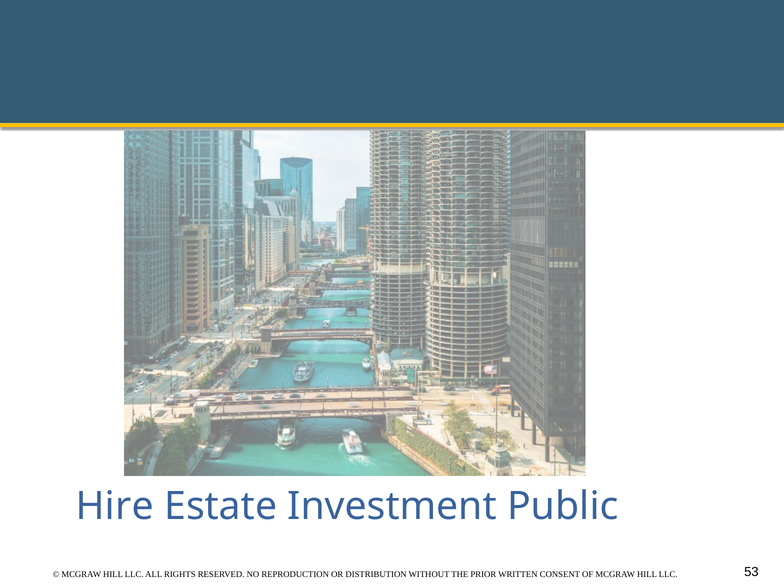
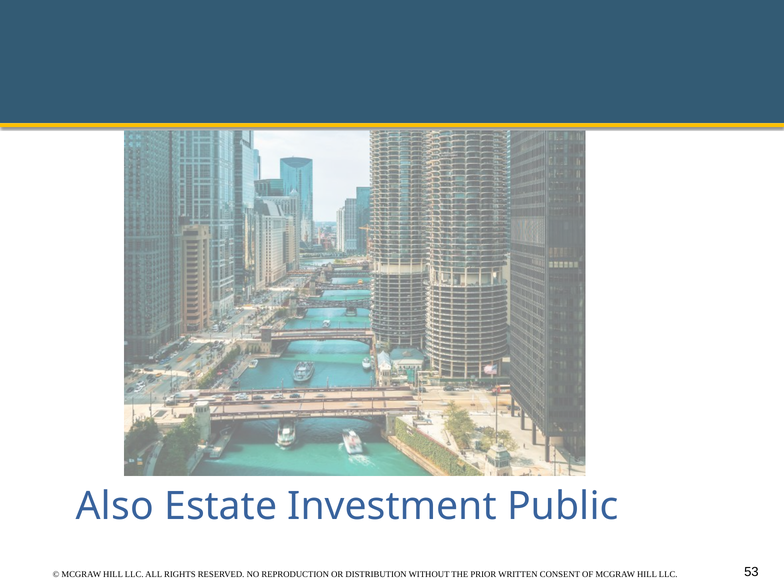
Hire: Hire -> Also
